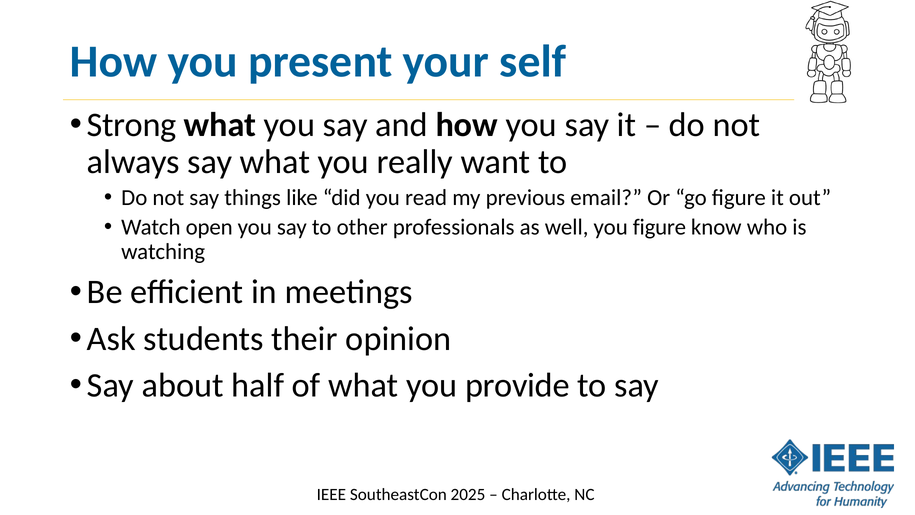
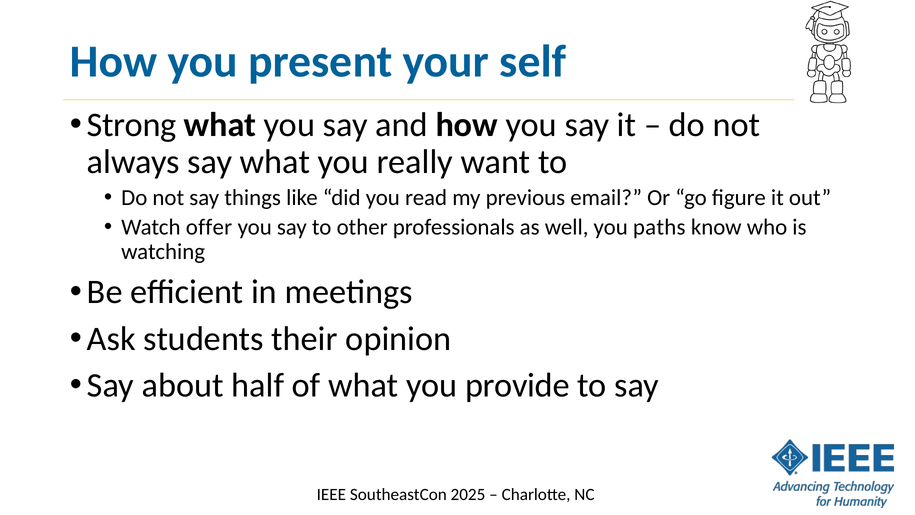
open: open -> offer
you figure: figure -> paths
